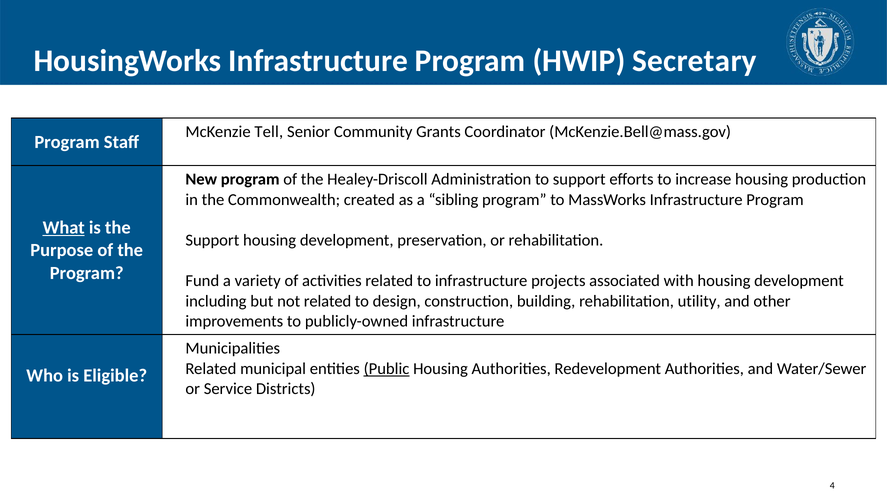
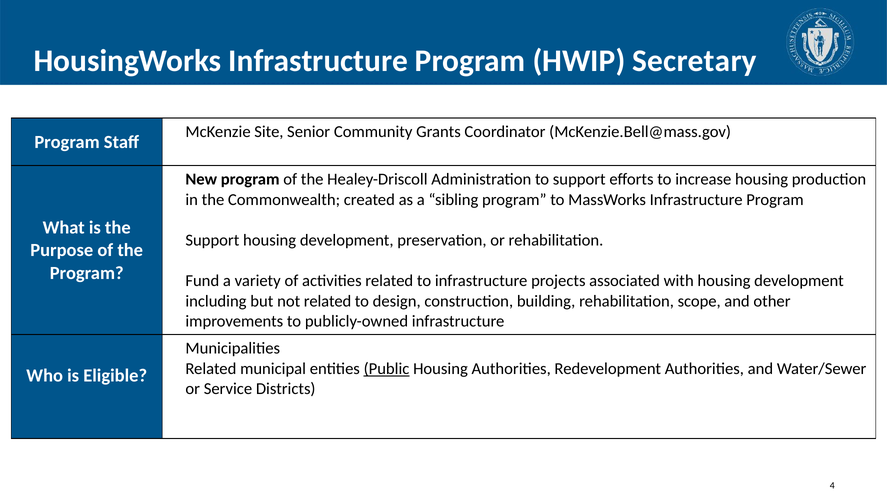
Tell: Tell -> Site
What underline: present -> none
utility: utility -> scope
